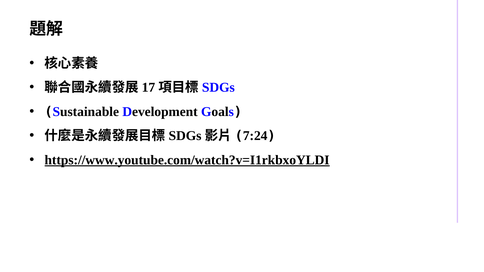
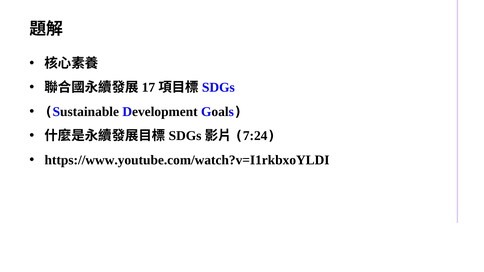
https://www.youtube.com/watch?v=I1rkbxoYLDI underline: present -> none
